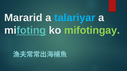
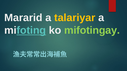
talariyar colour: light blue -> yellow
